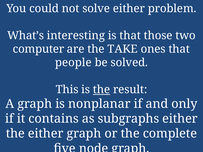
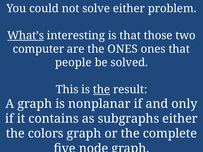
What’s underline: none -> present
the TAKE: TAKE -> ONES
the either: either -> colors
